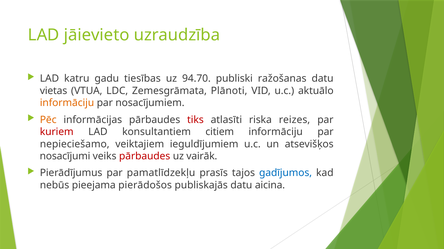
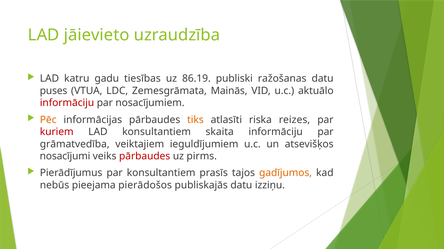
94.70: 94.70 -> 86.19
vietas: vietas -> puses
Plānoti: Plānoti -> Mainās
informāciju at (67, 103) colour: orange -> red
tiks colour: red -> orange
citiem: citiem -> skaita
nepieciešamo: nepieciešamo -> grāmatvedība
vairāk: vairāk -> pirms
par pamatlīdzekļu: pamatlīdzekļu -> konsultantiem
gadījumos colour: blue -> orange
aicina: aicina -> izziņu
